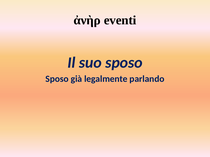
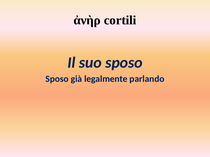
eventi: eventi -> cortili
